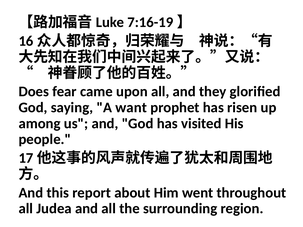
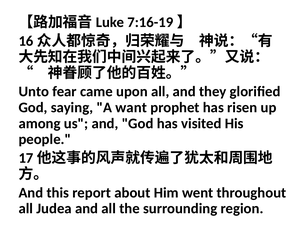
Does: Does -> Unto
